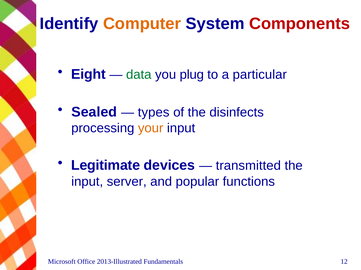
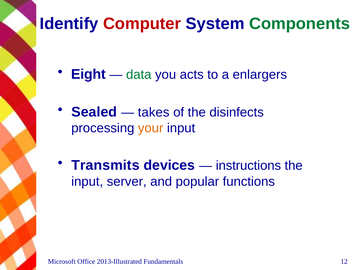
Computer colour: orange -> red
Components colour: red -> green
plug: plug -> acts
particular: particular -> enlargers
types: types -> takes
Legitimate: Legitimate -> Transmits
transmitted: transmitted -> instructions
